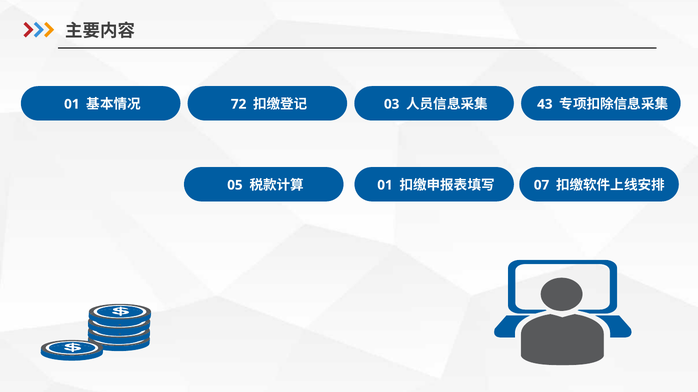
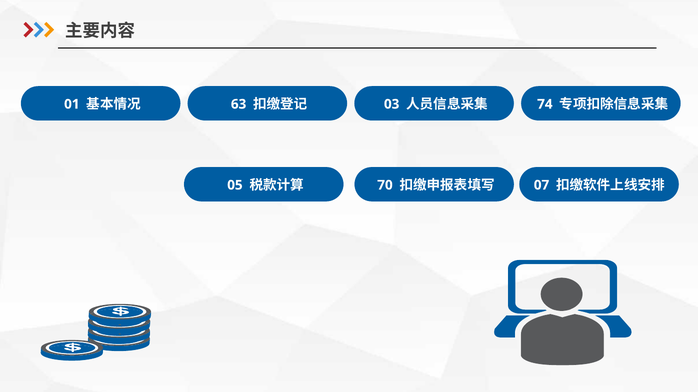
72: 72 -> 63
43: 43 -> 74
01 at (385, 185): 01 -> 70
